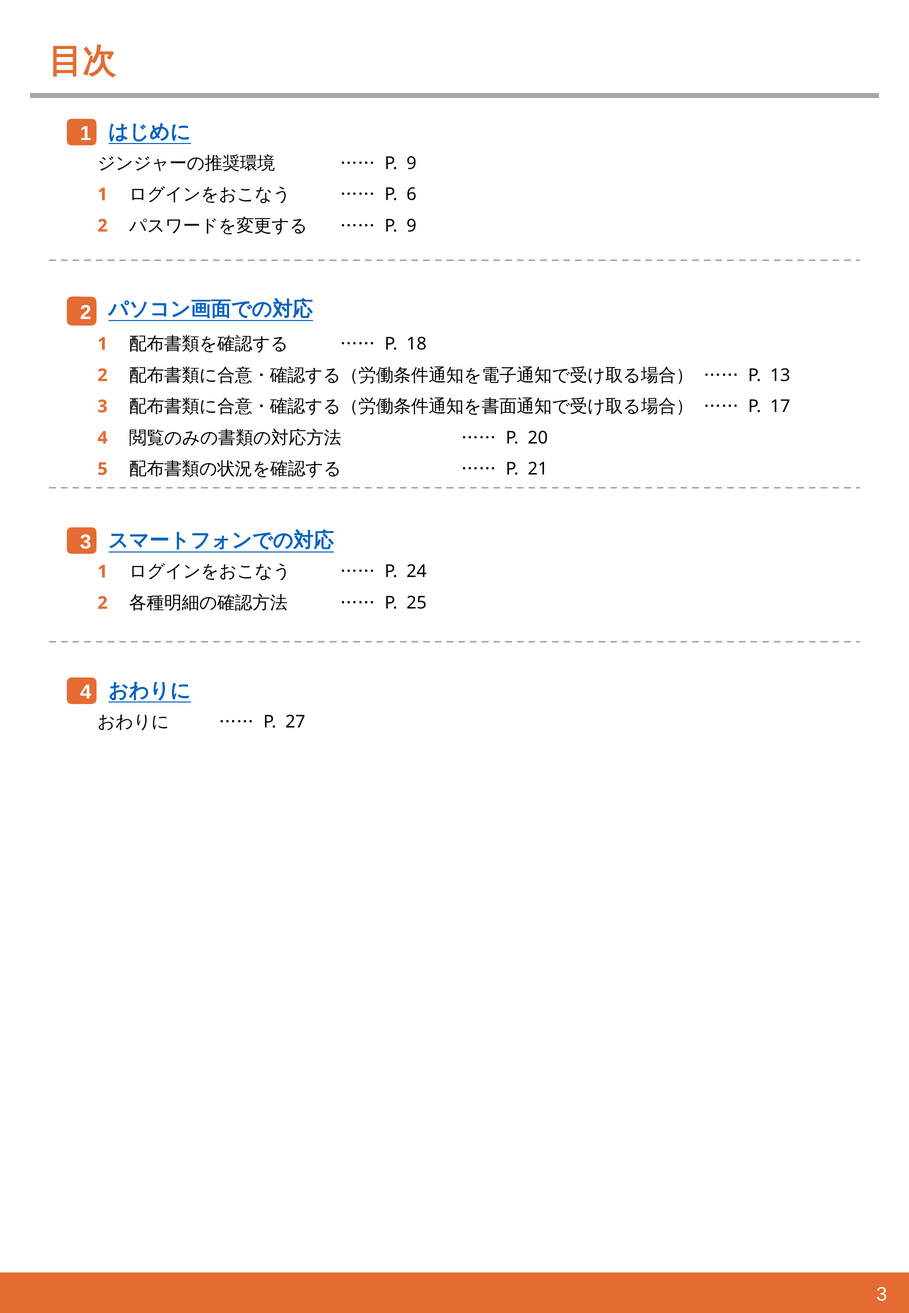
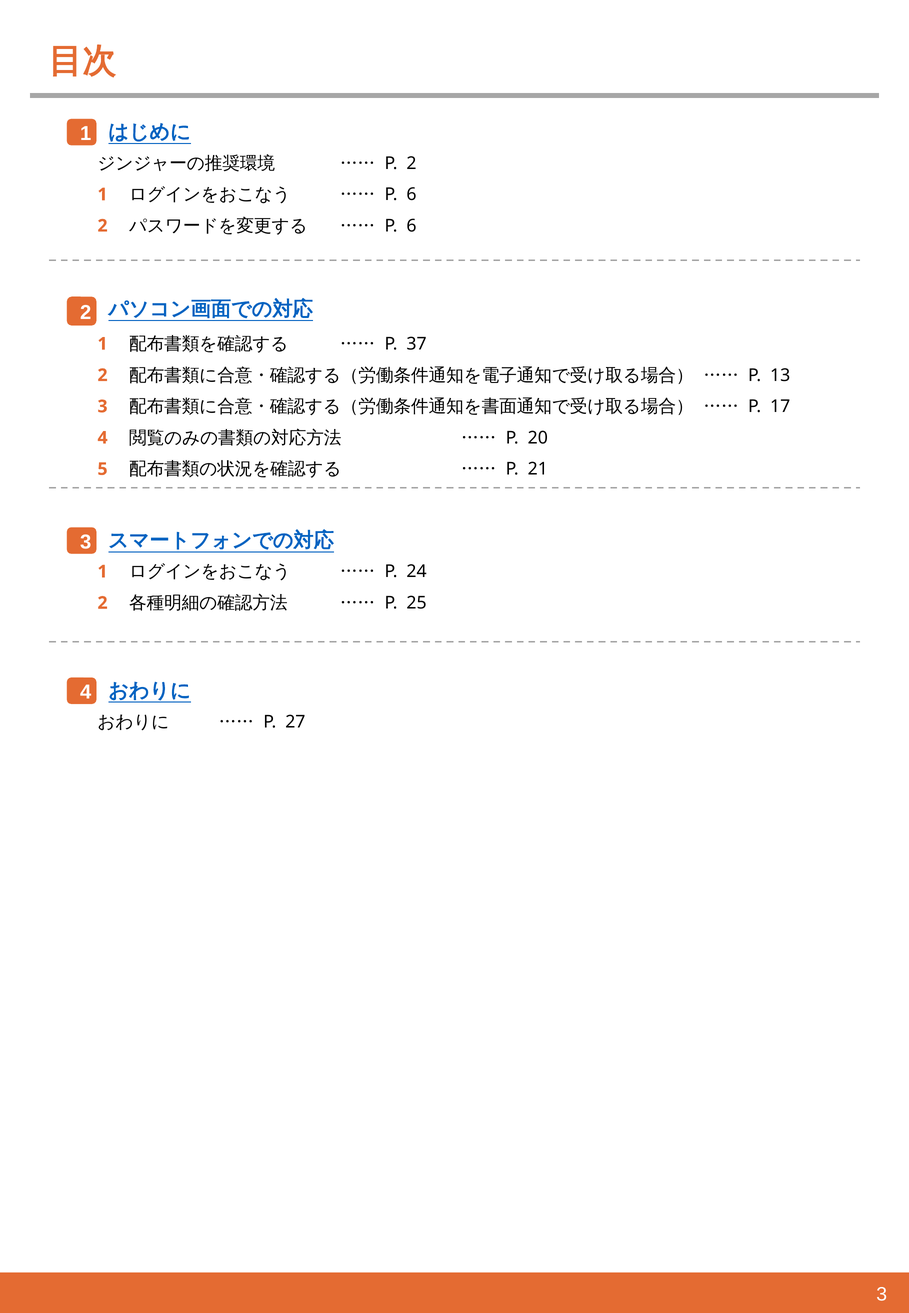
9 at (412, 163): 9 -> 2
9 at (412, 226): 9 -> 6
18: 18 -> 37
